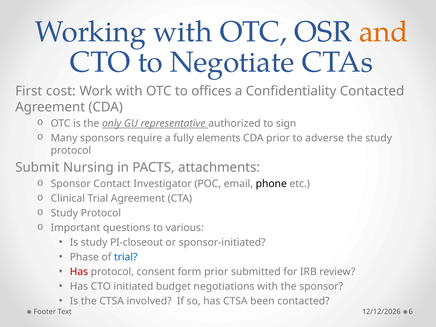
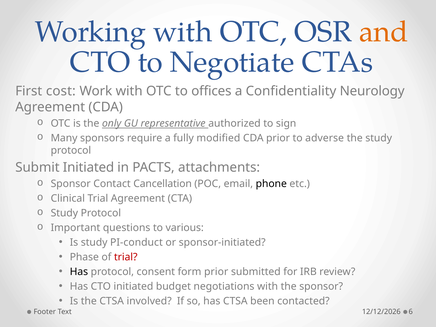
Confidentiality Contacted: Contacted -> Neurology
elements: elements -> modified
Submit Nursing: Nursing -> Initiated
Investigator: Investigator -> Cancellation
PI-closeout: PI-closeout -> PI-conduct
trial at (126, 257) colour: blue -> red
Has at (79, 272) colour: red -> black
